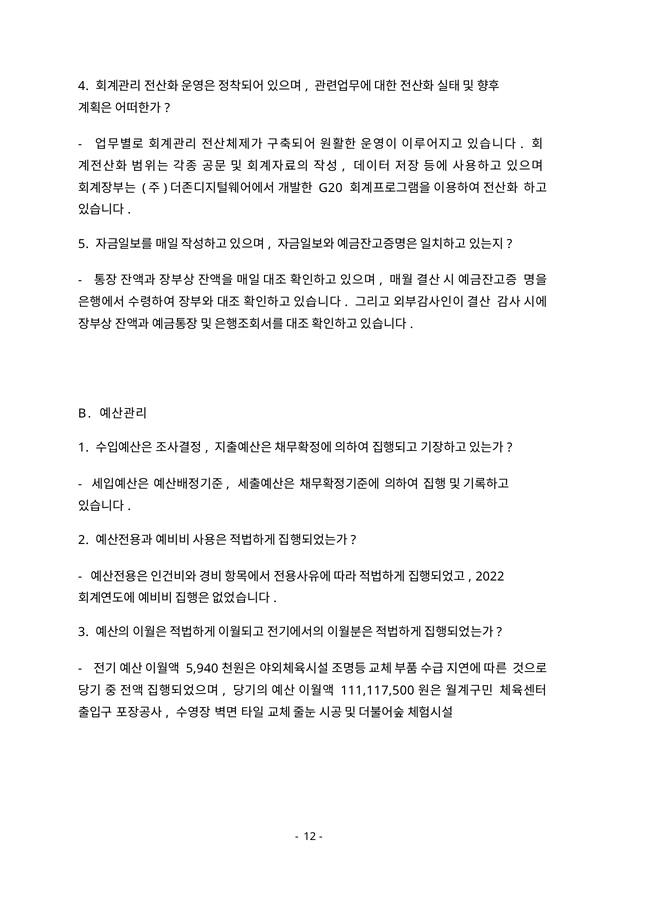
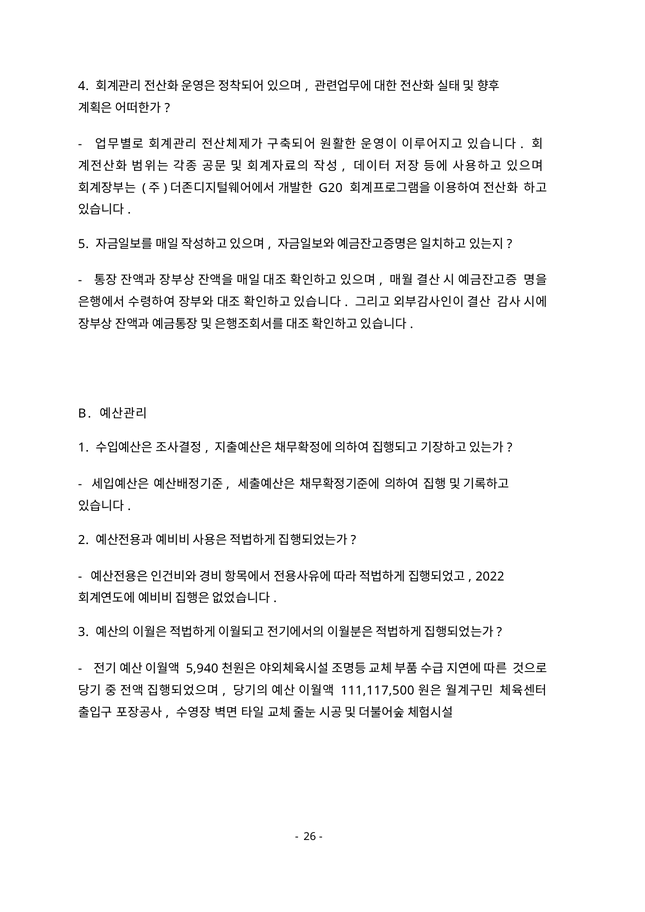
12: 12 -> 26
